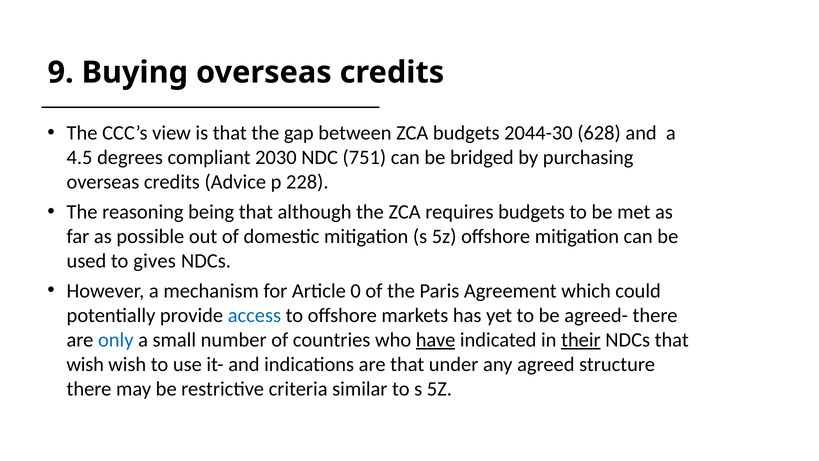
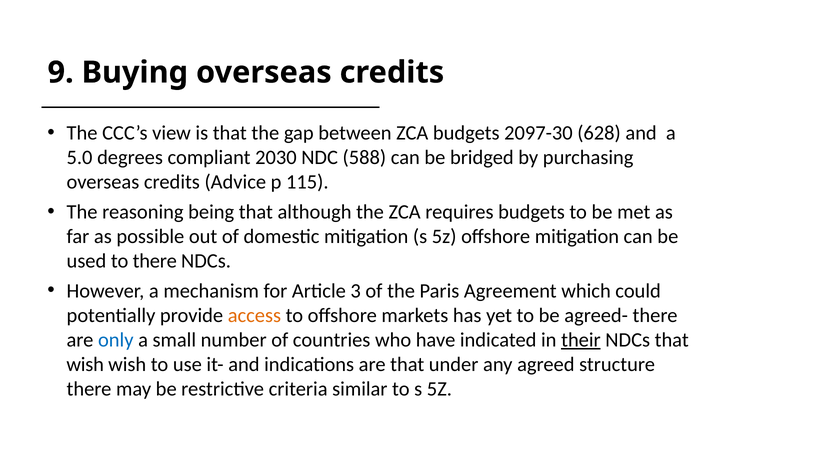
2044-30: 2044-30 -> 2097-30
4.5: 4.5 -> 5.0
751: 751 -> 588
228: 228 -> 115
to gives: gives -> there
0: 0 -> 3
access colour: blue -> orange
have underline: present -> none
